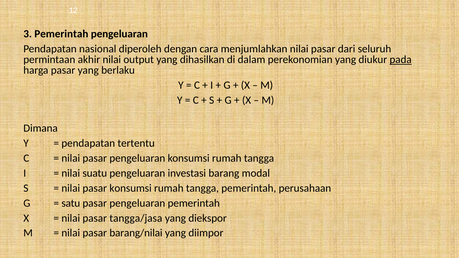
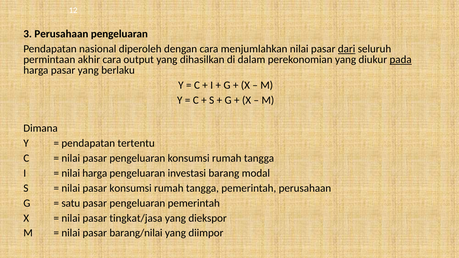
3 Pemerintah: Pemerintah -> Perusahaan
dari underline: none -> present
akhir nilai: nilai -> cara
nilai suatu: suatu -> harga
tangga/jasa: tangga/jasa -> tingkat/jasa
